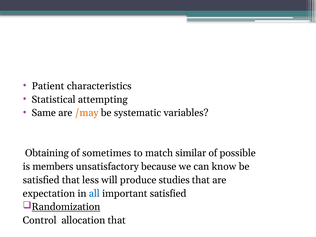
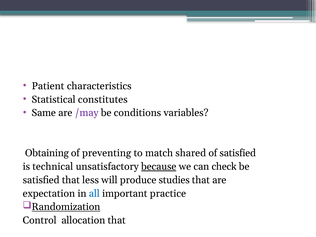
attempting: attempting -> constitutes
/may colour: orange -> purple
systematic: systematic -> conditions
sometimes: sometimes -> preventing
similar: similar -> shared
of possible: possible -> satisfied
members: members -> technical
because underline: none -> present
know: know -> check
important satisfied: satisfied -> practice
